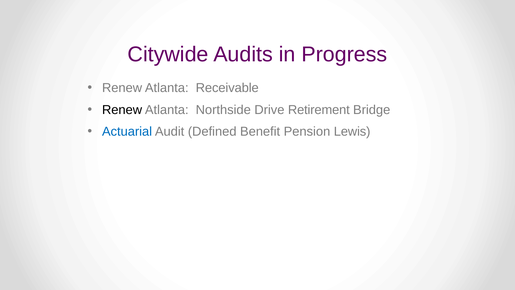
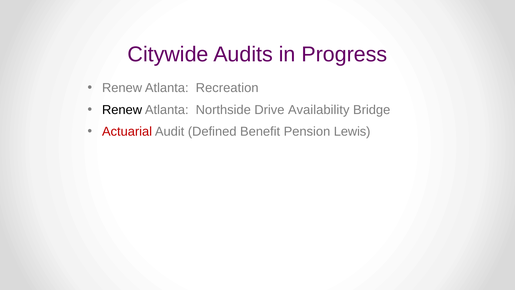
Receivable: Receivable -> Recreation
Retirement: Retirement -> Availability
Actuarial colour: blue -> red
